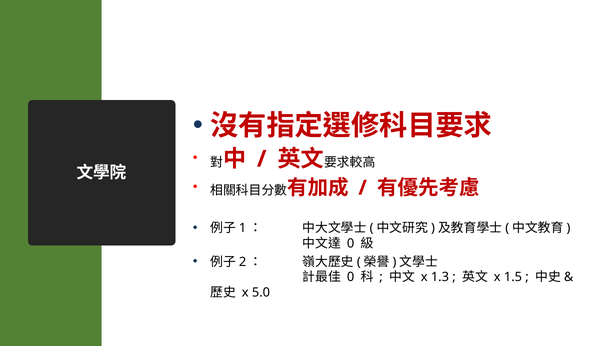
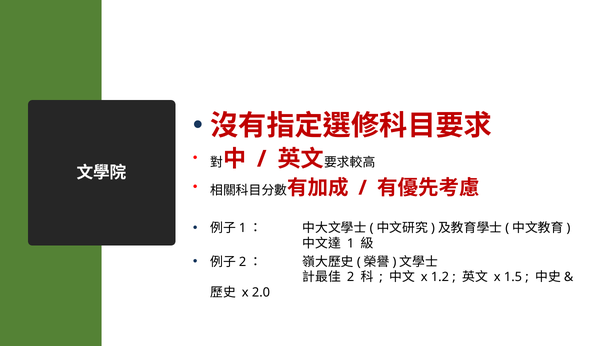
0 at (351, 244): 0 -> 1
0 at (351, 277): 0 -> 2
1.3: 1.3 -> 1.2
5.0: 5.0 -> 2.0
